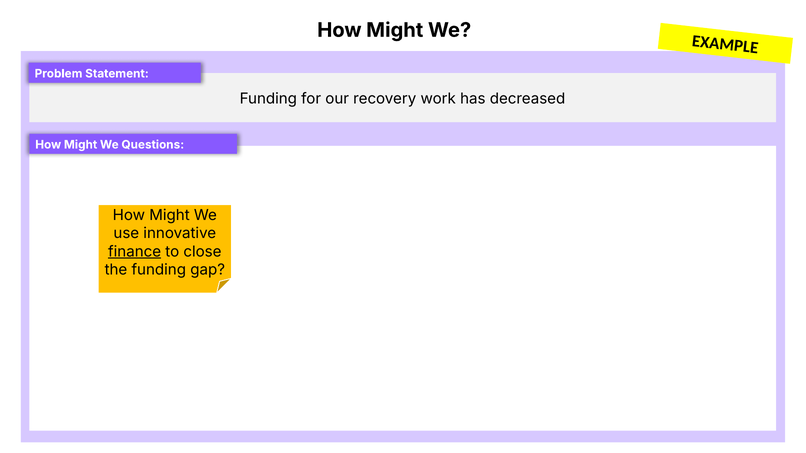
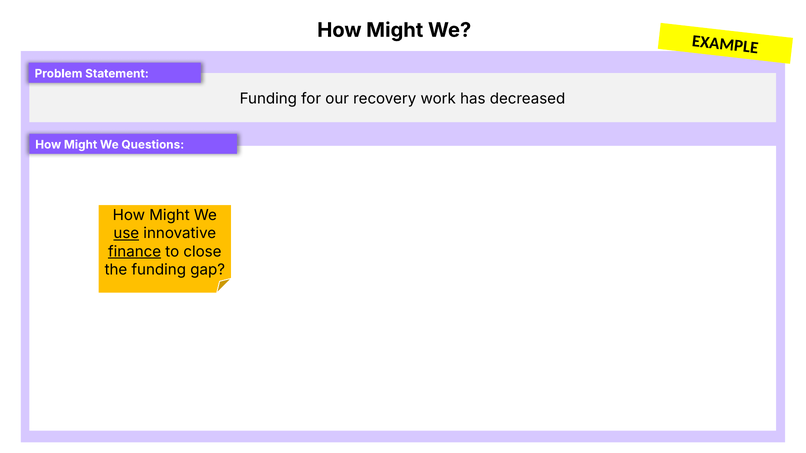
use underline: none -> present
